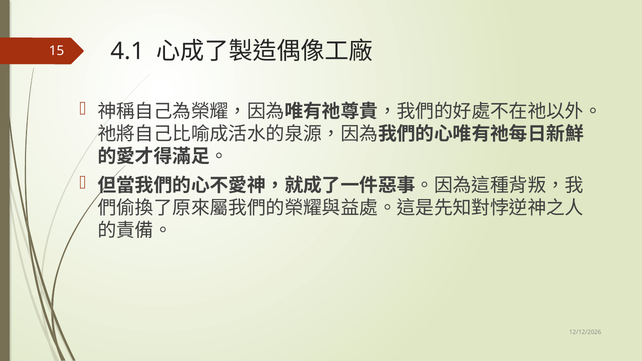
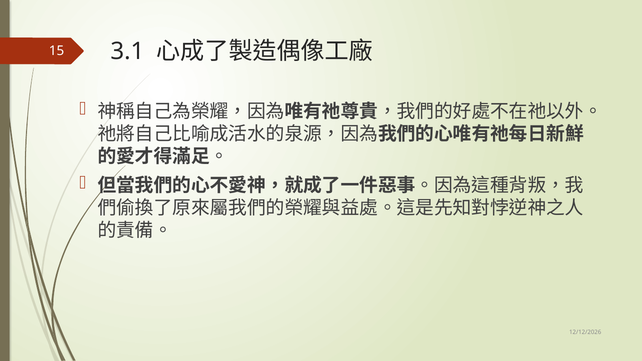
4.1: 4.1 -> 3.1
